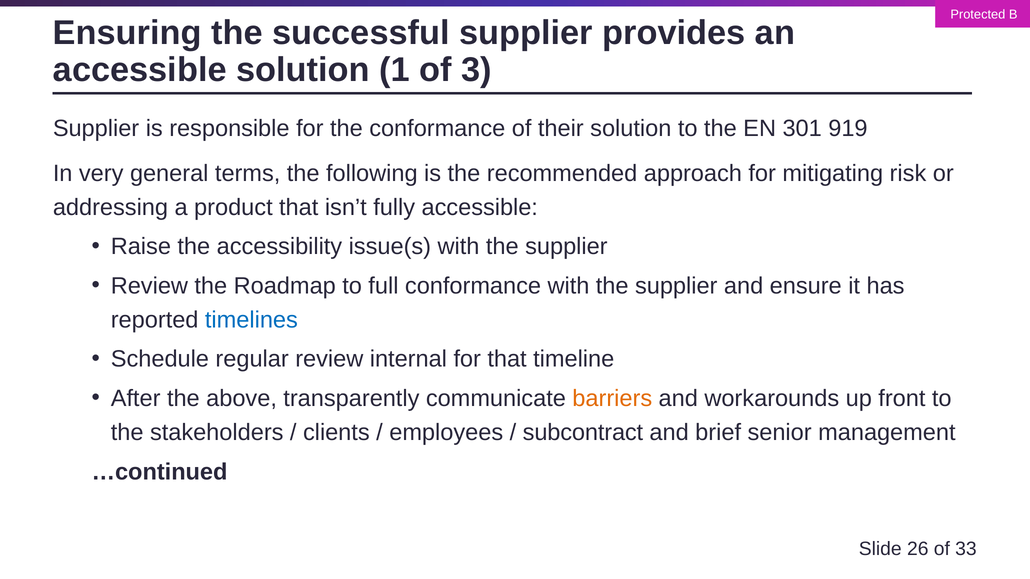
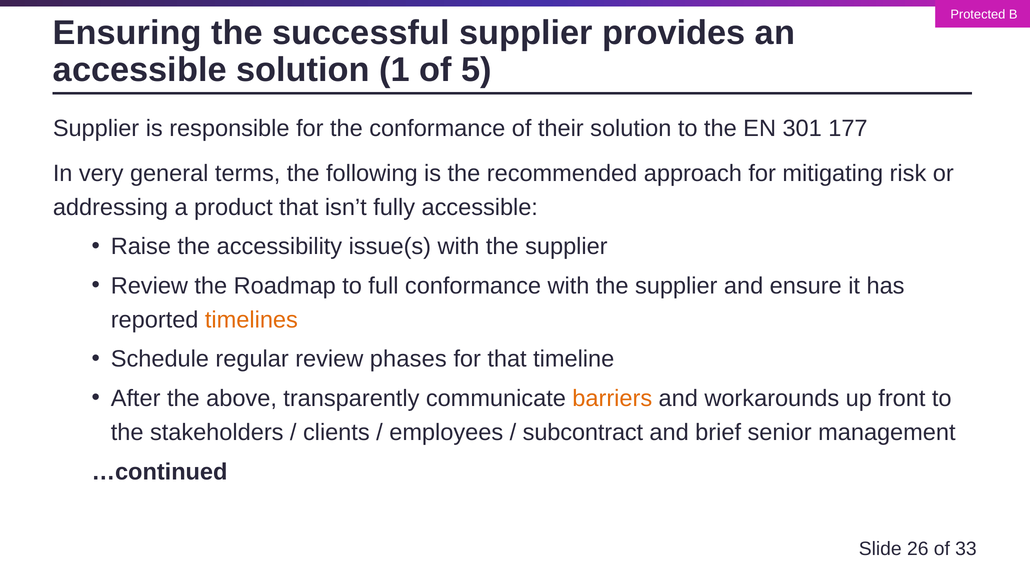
3: 3 -> 5
919: 919 -> 177
timelines colour: blue -> orange
internal: internal -> phases
